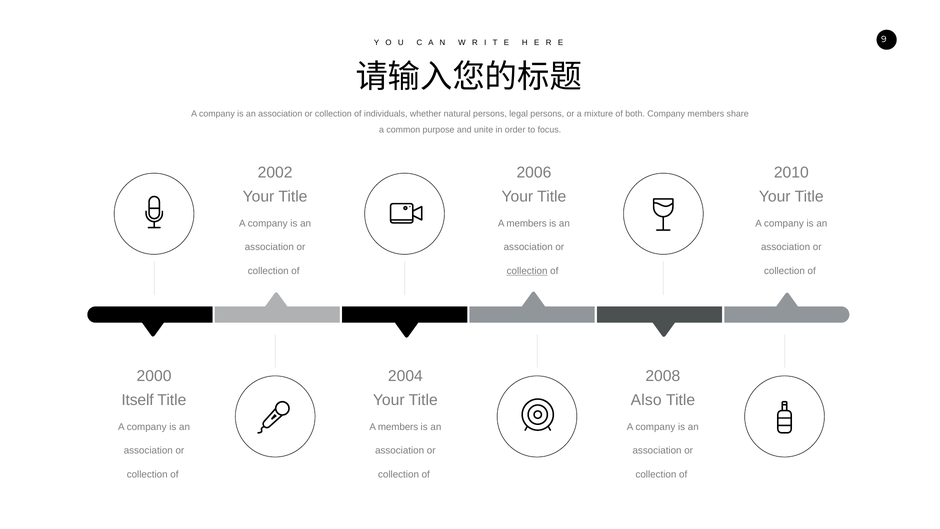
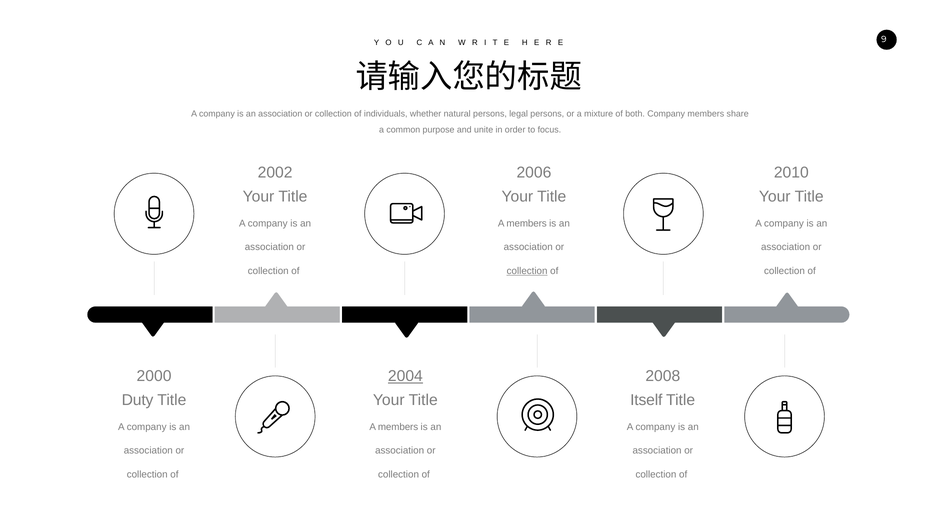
2004 underline: none -> present
Itself: Itself -> Duty
Also: Also -> Itself
